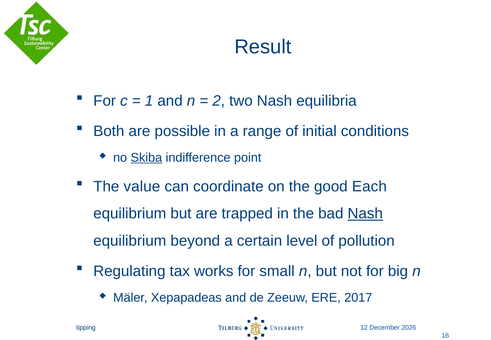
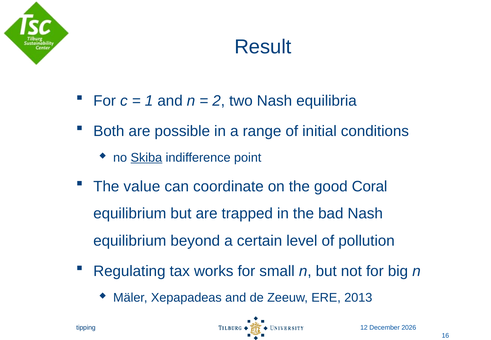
Each: Each -> Coral
Nash at (365, 214) underline: present -> none
2017: 2017 -> 2013
